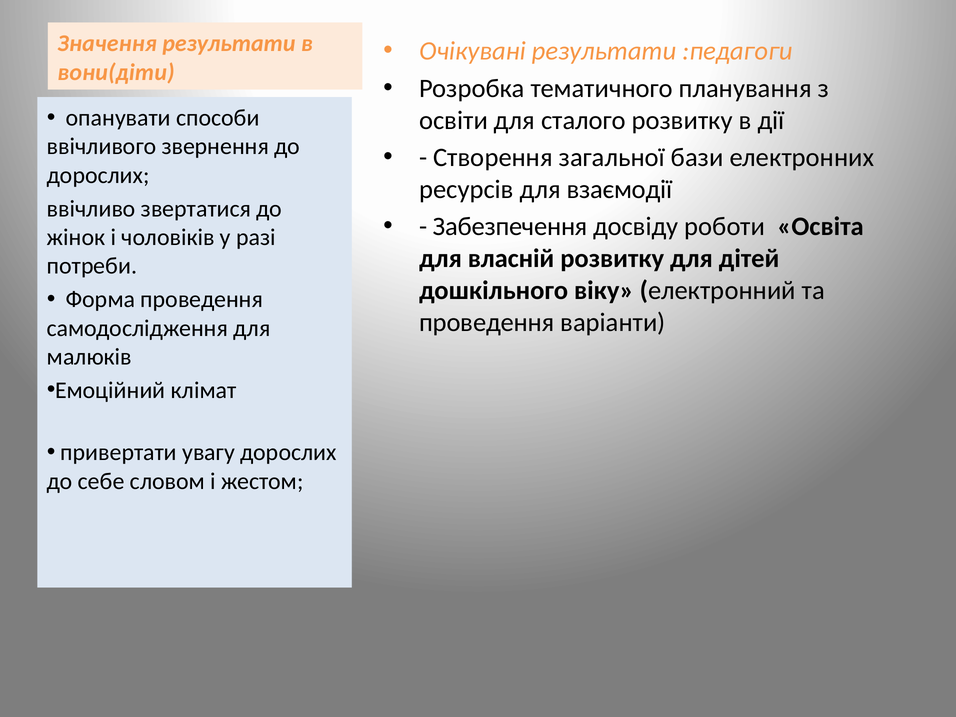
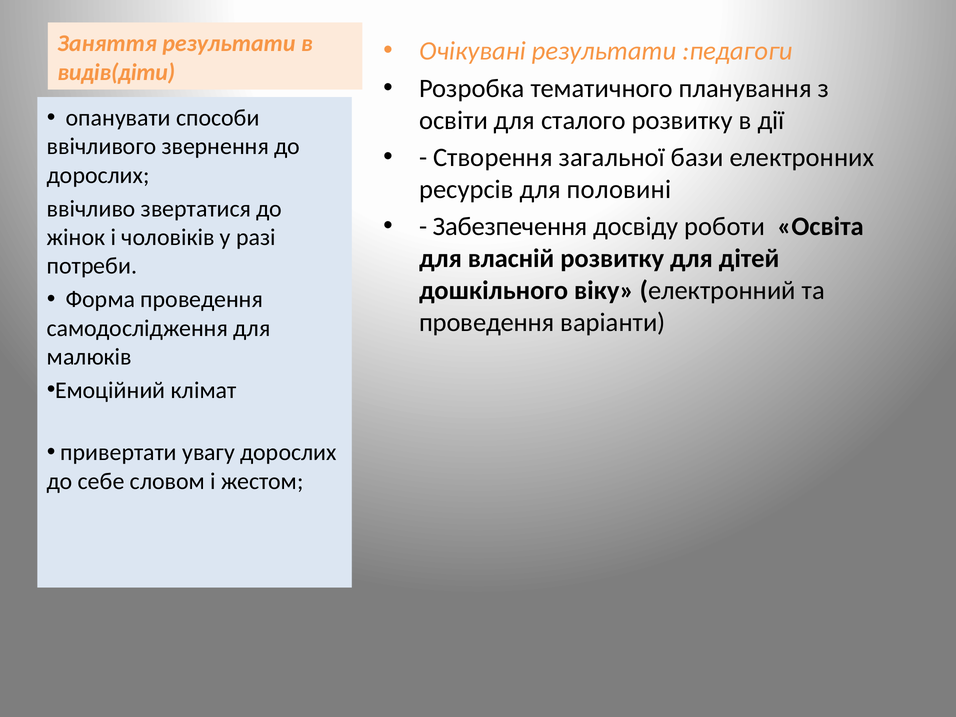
Значення: Значення -> Заняття
вони(діти: вони(діти -> видів(діти
взаємодії: взаємодії -> половині
